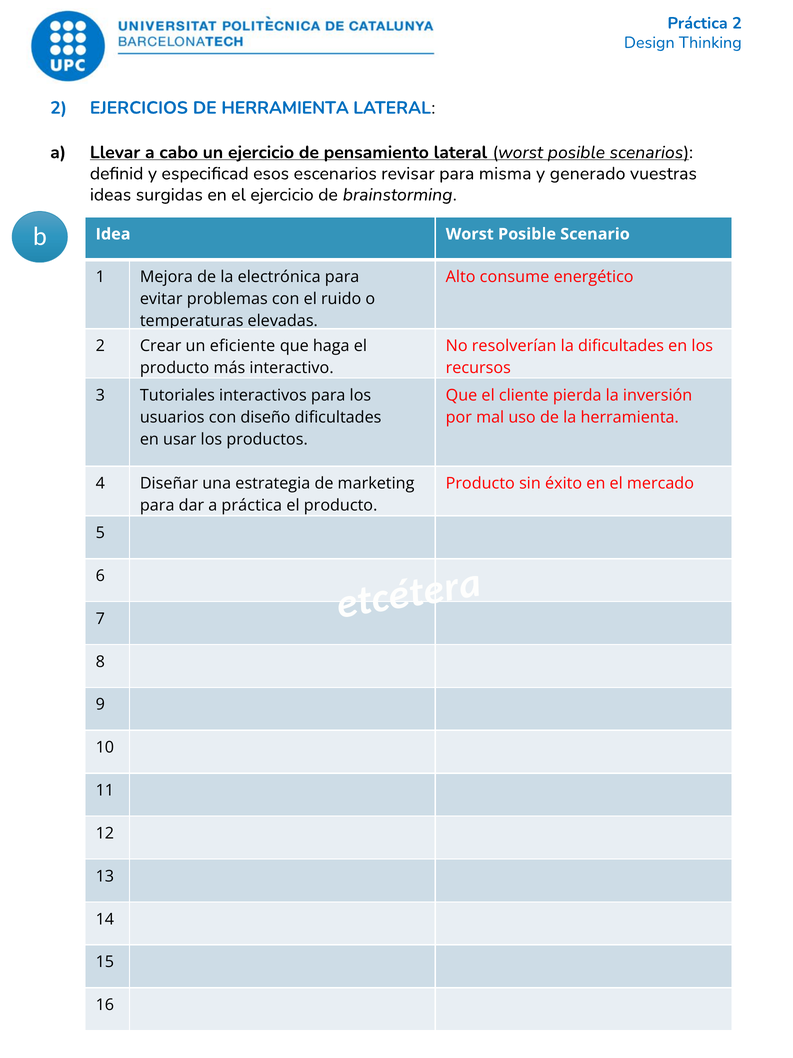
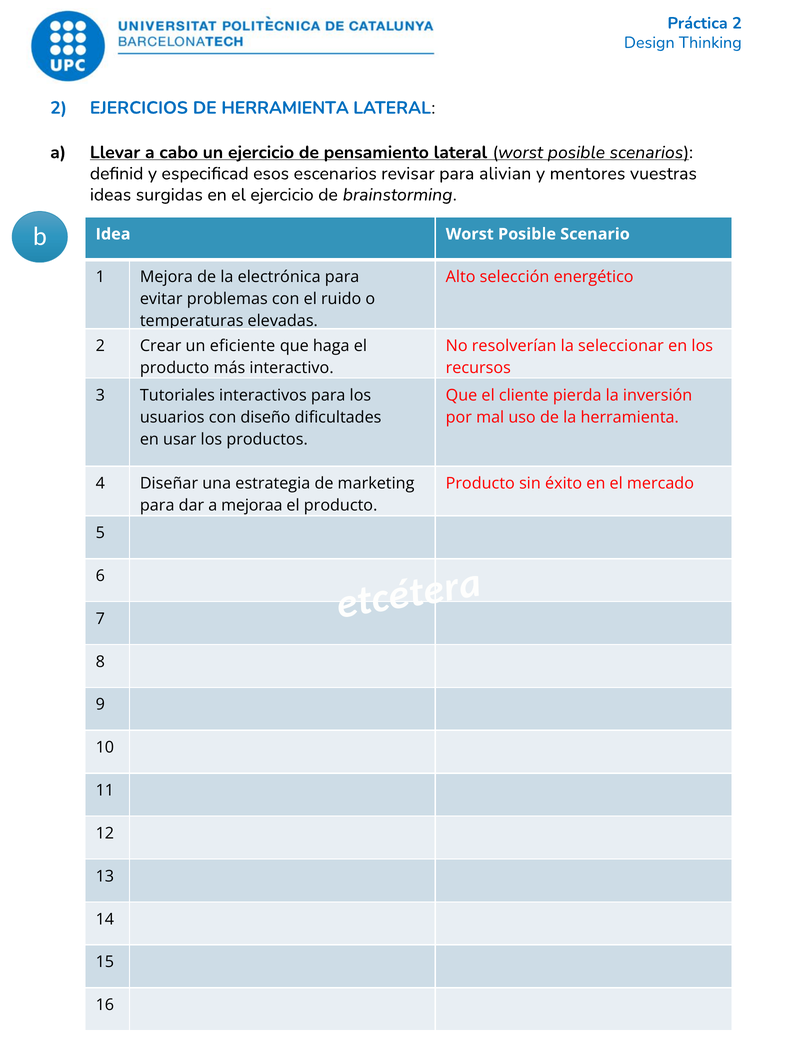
misma: misma -> alivian
generado: generado -> mentores
consume: consume -> selección
la dificultades: dificultades -> seleccionar
a práctica: práctica -> mejoraa
